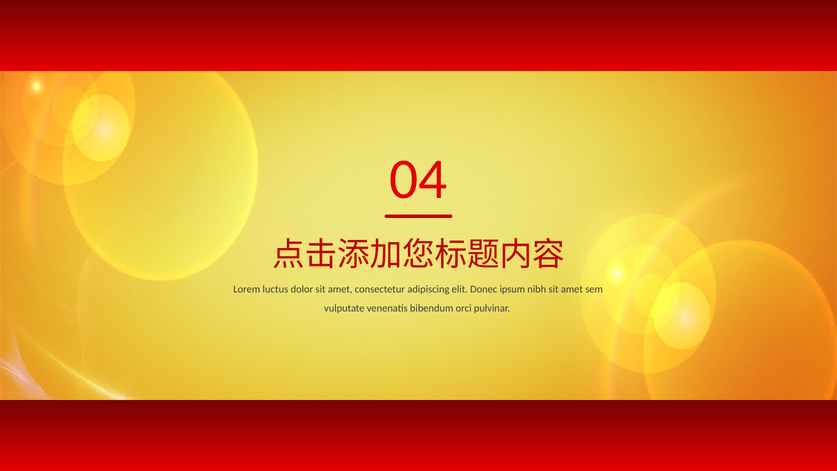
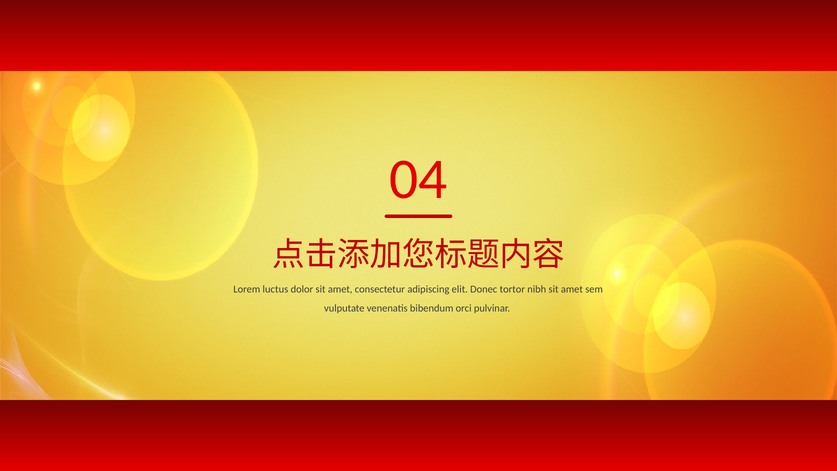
ipsum: ipsum -> tortor
